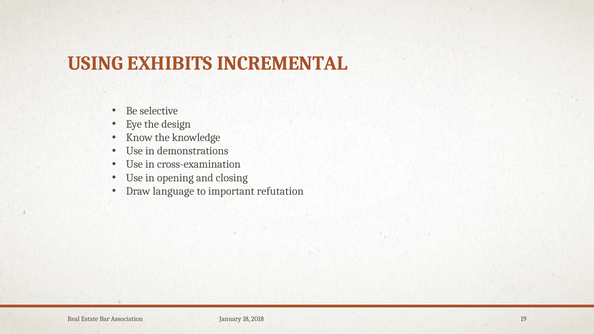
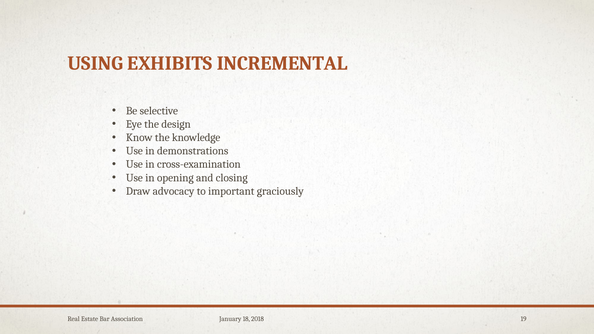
language: language -> advocacy
refutation: refutation -> graciously
